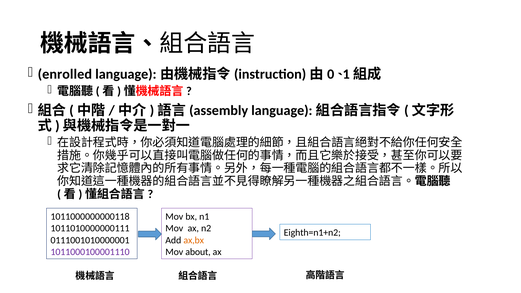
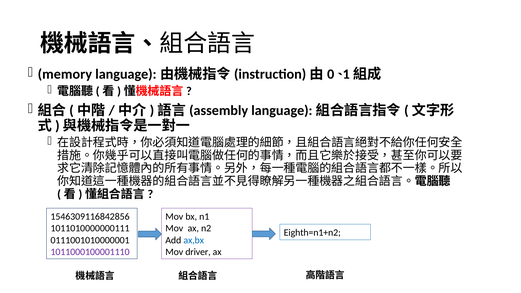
enrolled: enrolled -> memory
1011000000000118: 1011000000000118 -> 1546309116842856
ax,bx colour: orange -> blue
about: about -> driver
